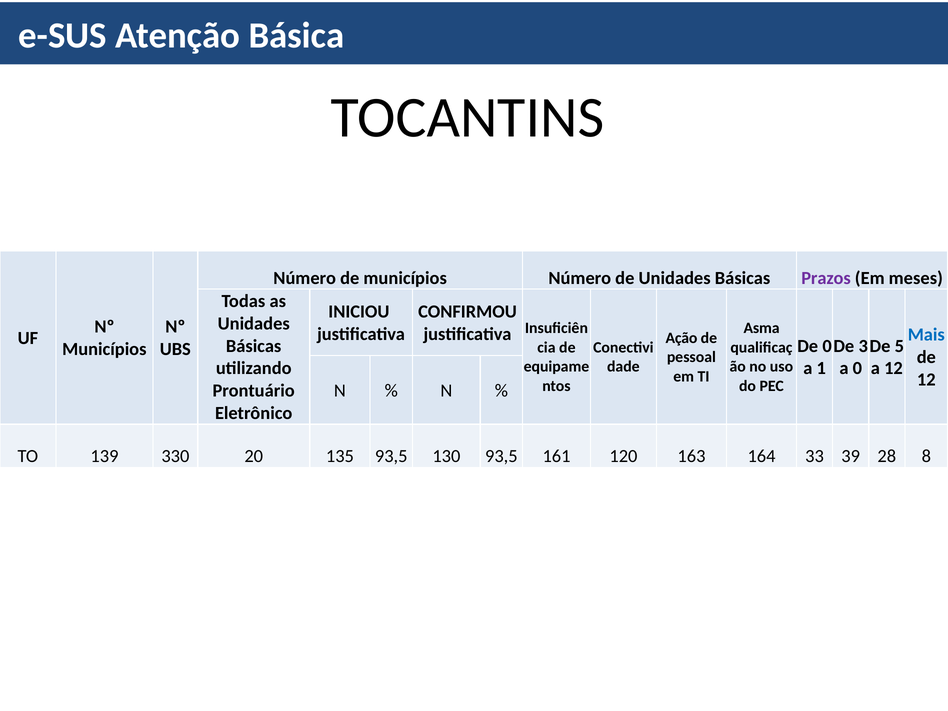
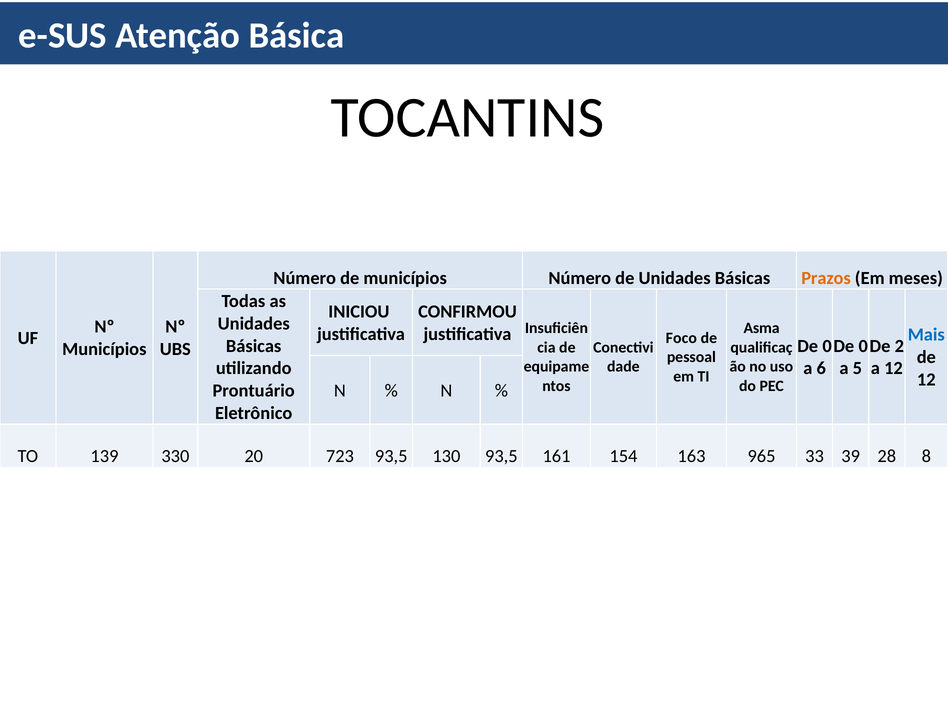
Prazos colour: purple -> orange
Ação: Ação -> Foco
3 at (863, 346): 3 -> 0
5: 5 -> 2
1: 1 -> 6
a 0: 0 -> 5
135: 135 -> 723
120: 120 -> 154
164: 164 -> 965
